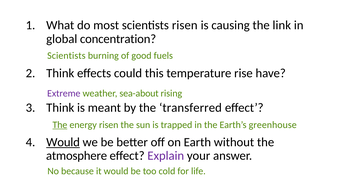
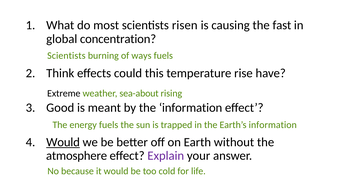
link: link -> fast
good: good -> ways
Extreme colour: purple -> black
Think at (60, 107): Think -> Good
the transferred: transferred -> information
The at (60, 125) underline: present -> none
energy risen: risen -> fuels
Earth’s greenhouse: greenhouse -> information
